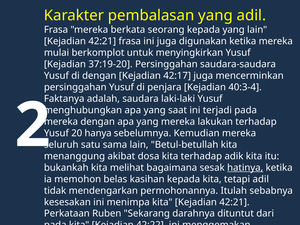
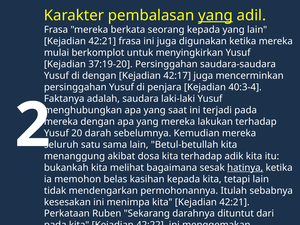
yang at (216, 15) underline: none -> present
20 hanya: hanya -> darah
tetapi adil: adil -> lain
